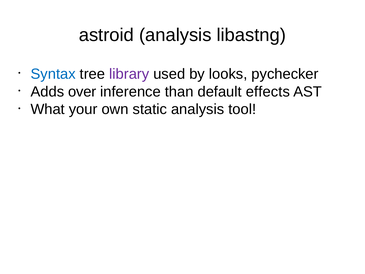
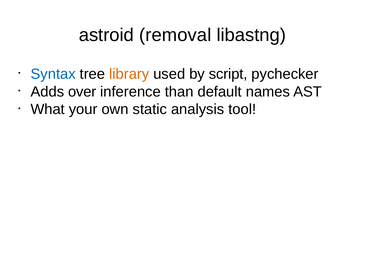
astroid analysis: analysis -> removal
library colour: purple -> orange
looks: looks -> script
effects: effects -> names
